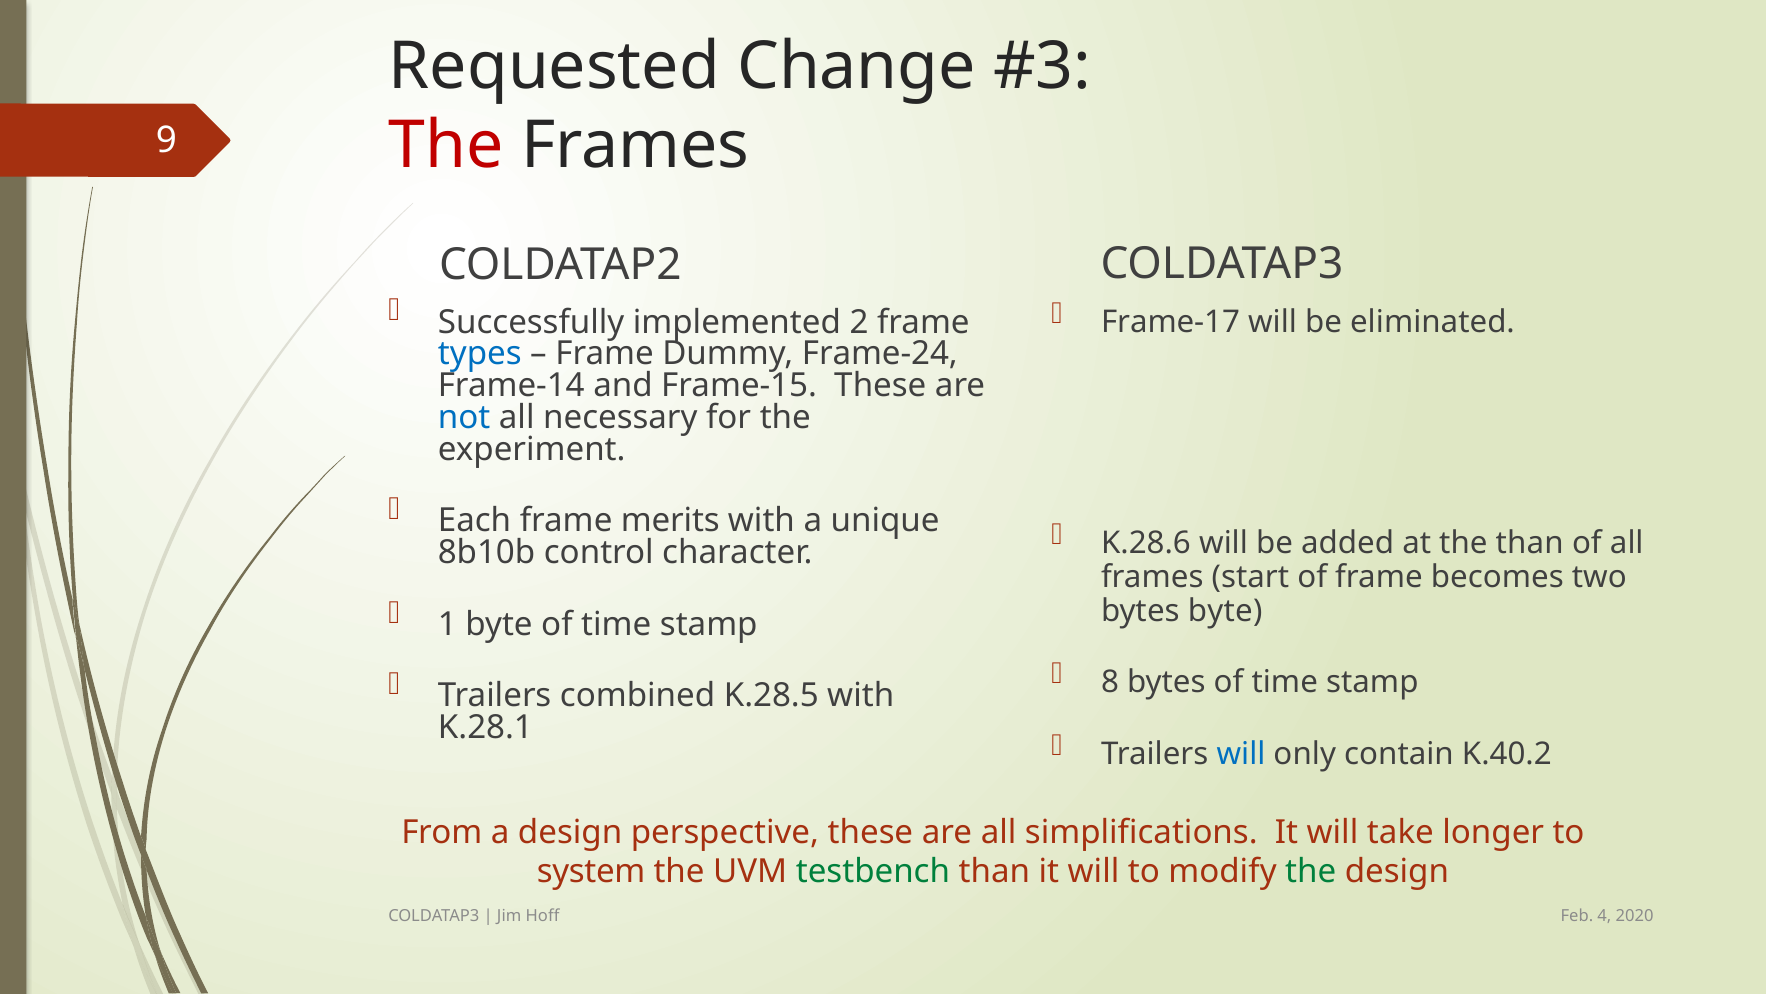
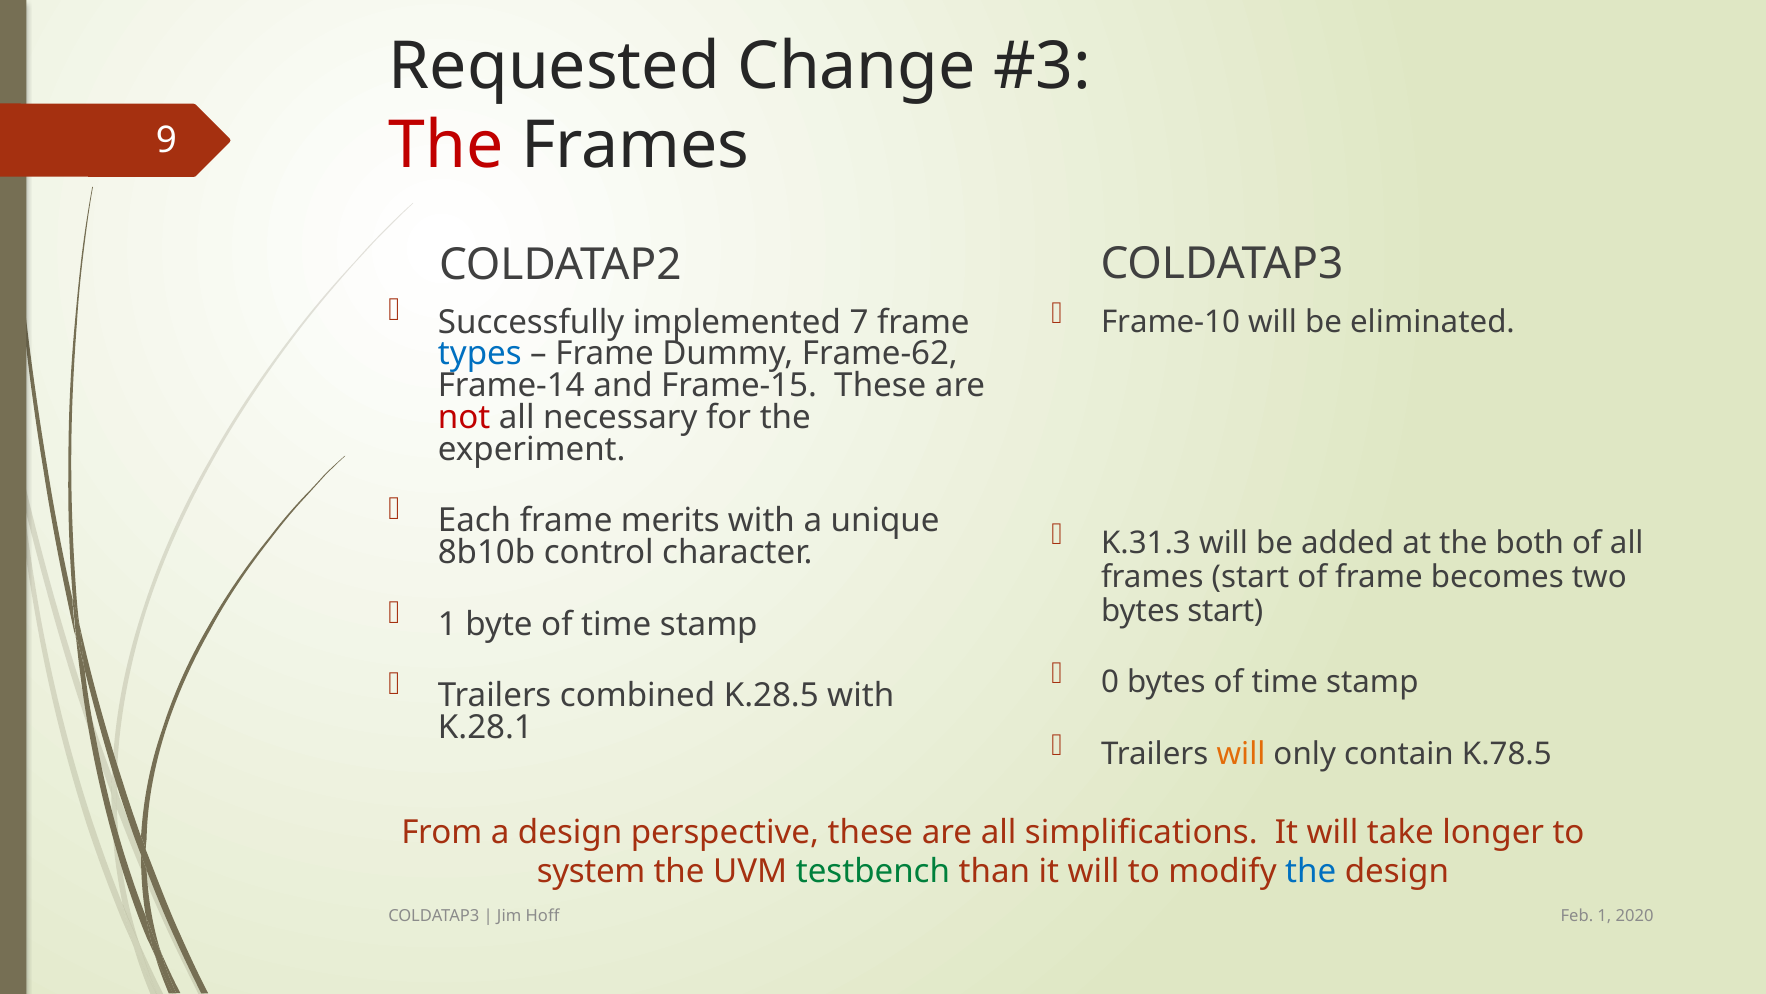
2: 2 -> 7
Frame-17: Frame-17 -> Frame-10
Frame-24: Frame-24 -> Frame-62
not colour: blue -> red
K.28.6: K.28.6 -> K.31.3
the than: than -> both
bytes byte: byte -> start
8: 8 -> 0
will at (1241, 753) colour: blue -> orange
K.40.2: K.40.2 -> K.78.5
the at (1311, 871) colour: green -> blue
Feb 4: 4 -> 1
